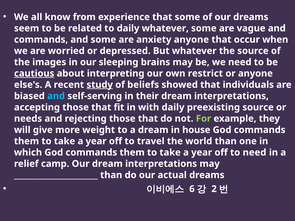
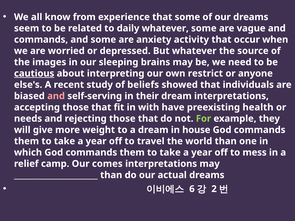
anxiety anyone: anyone -> activity
study underline: present -> none
and at (56, 96) colour: light blue -> pink
with daily: daily -> have
preexisting source: source -> health
to need: need -> mess
Our dream: dream -> comes
